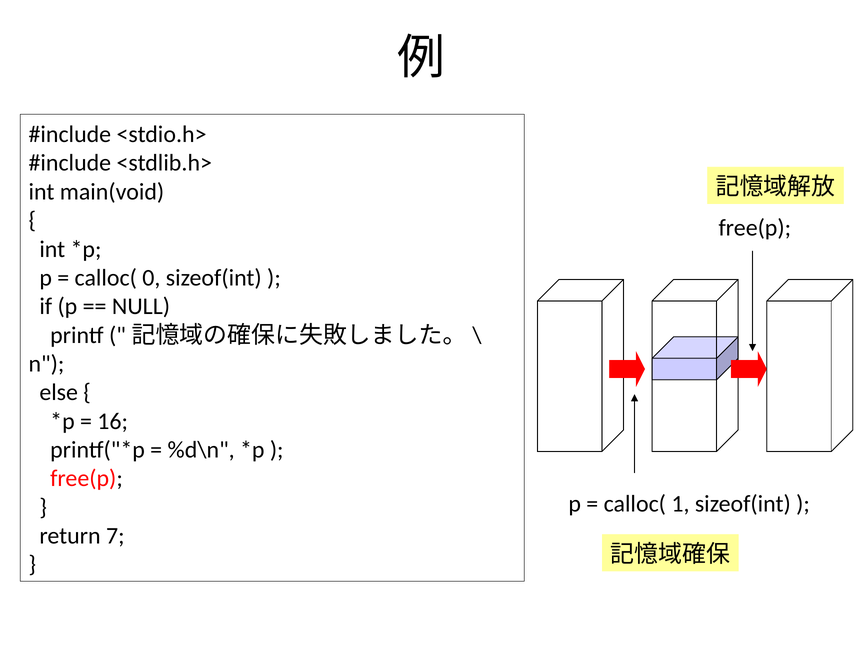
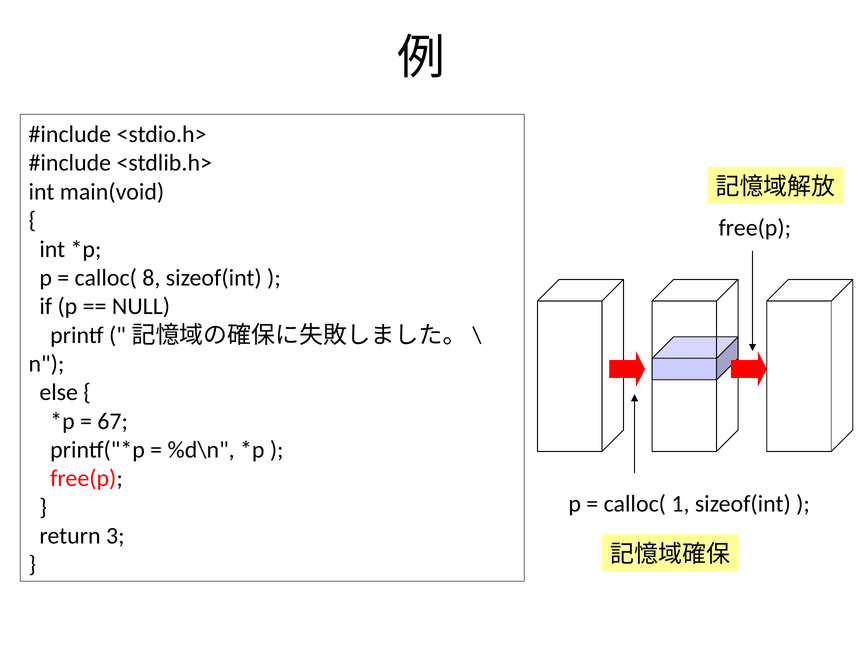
0: 0 -> 8
16: 16 -> 67
7: 7 -> 3
